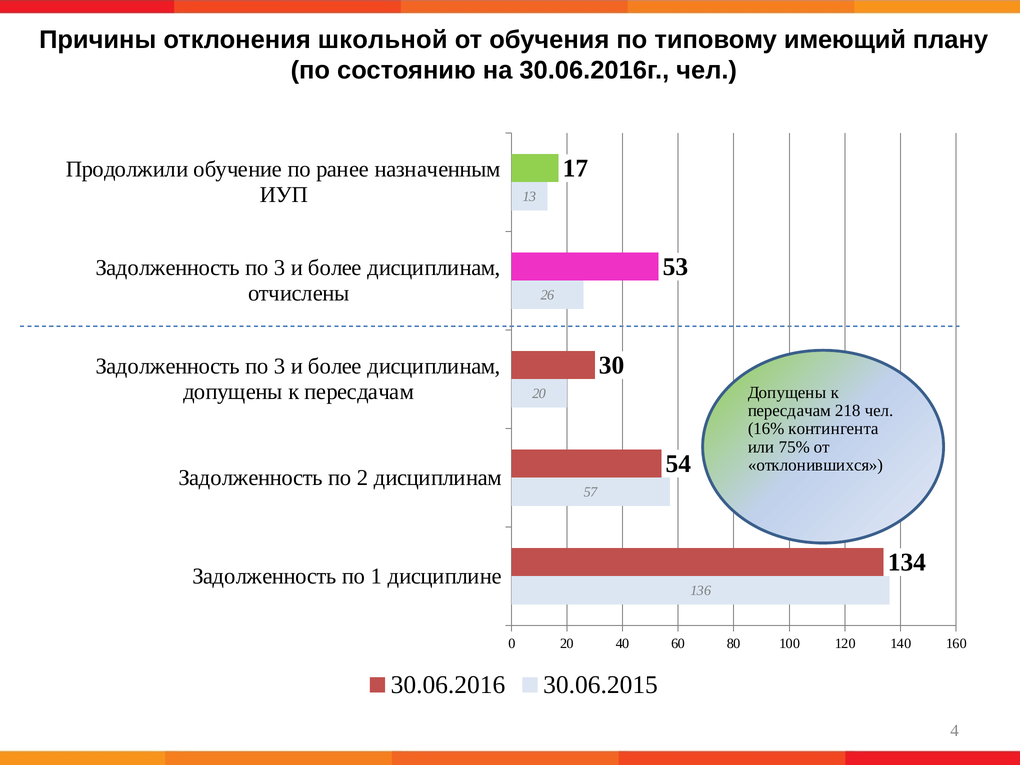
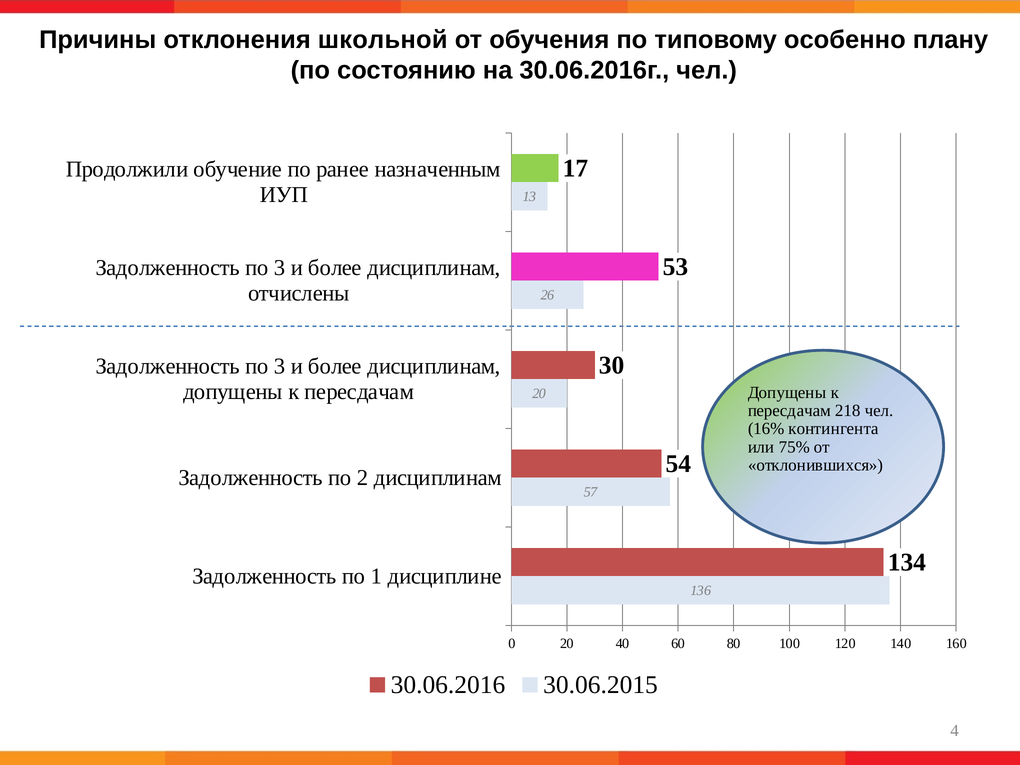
имеющий: имеющий -> особенно
